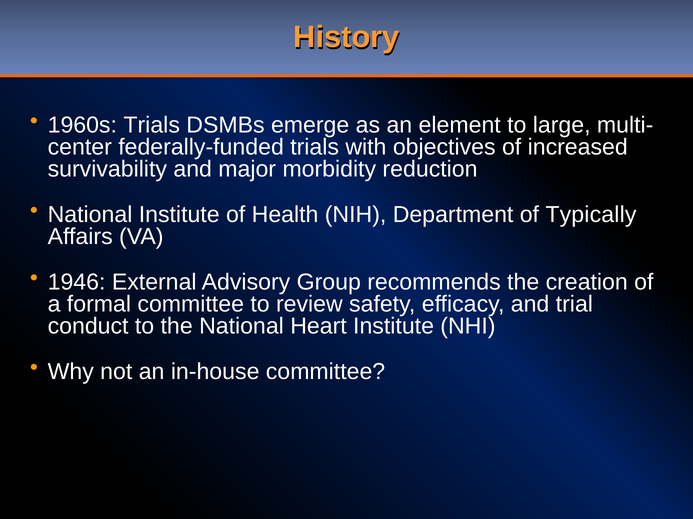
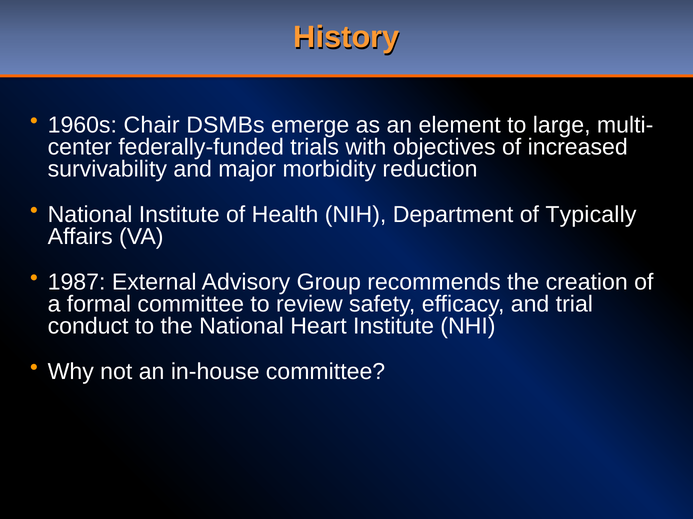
1960s Trials: Trials -> Chair
1946: 1946 -> 1987
